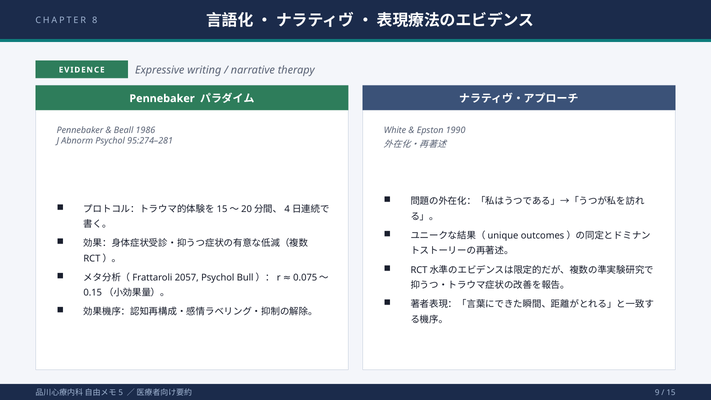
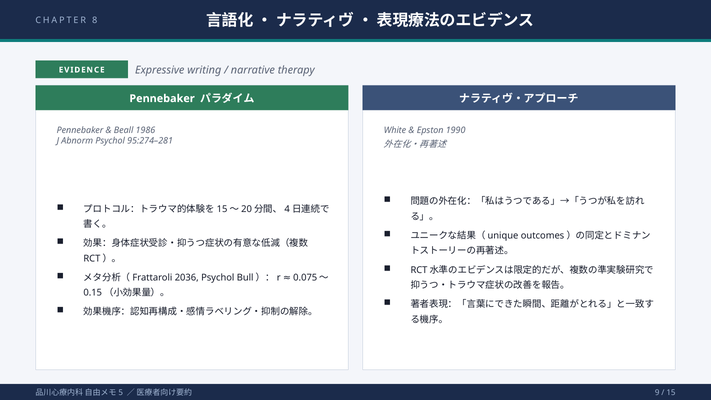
2057: 2057 -> 2036
